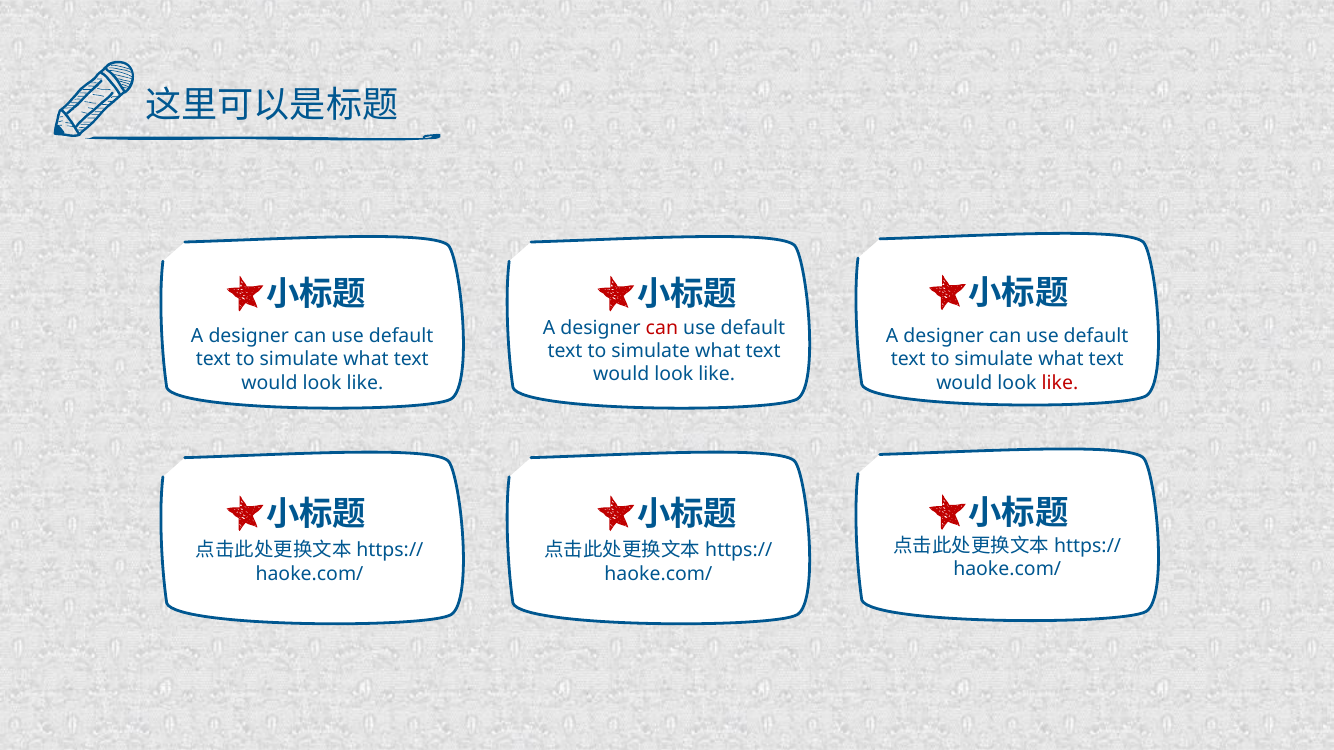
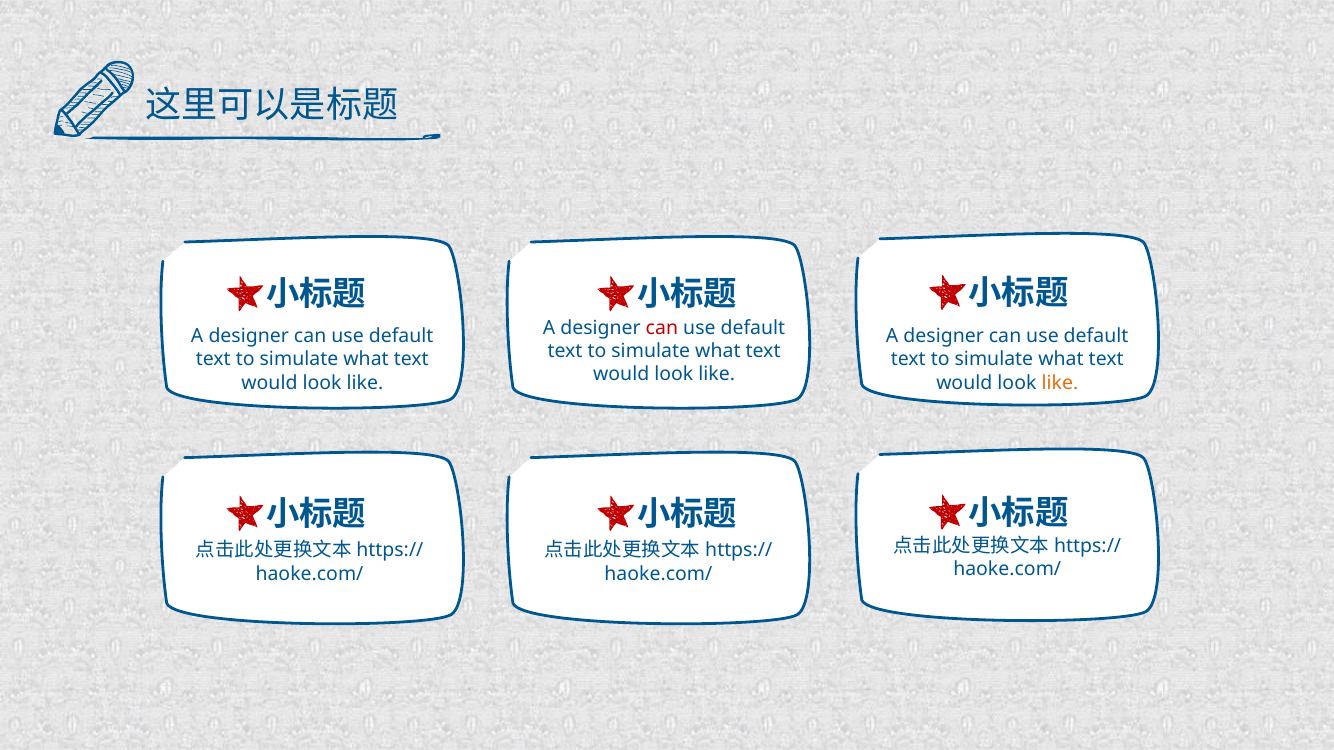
like at (1060, 383) colour: red -> orange
